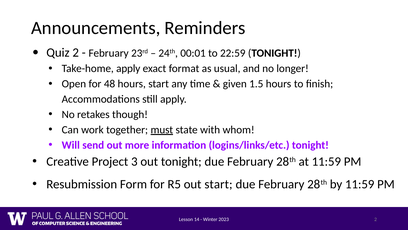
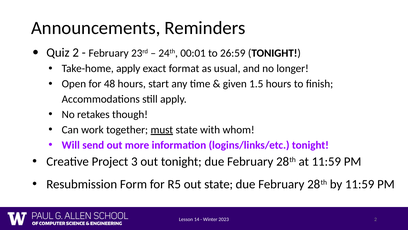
22:59: 22:59 -> 26:59
out start: start -> state
